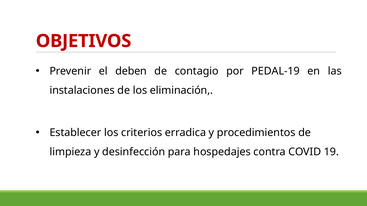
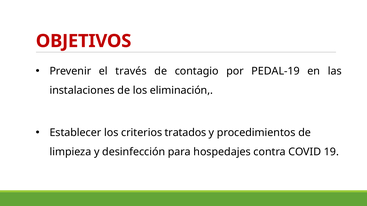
deben: deben -> través
erradica: erradica -> tratados
